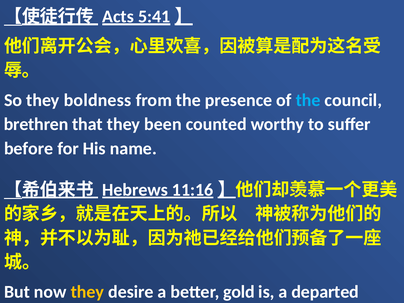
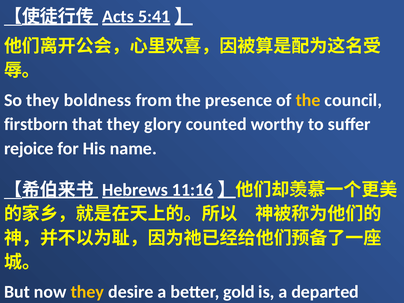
the at (308, 100) colour: light blue -> yellow
brethren: brethren -> firstborn
been: been -> glory
before: before -> rejoice
